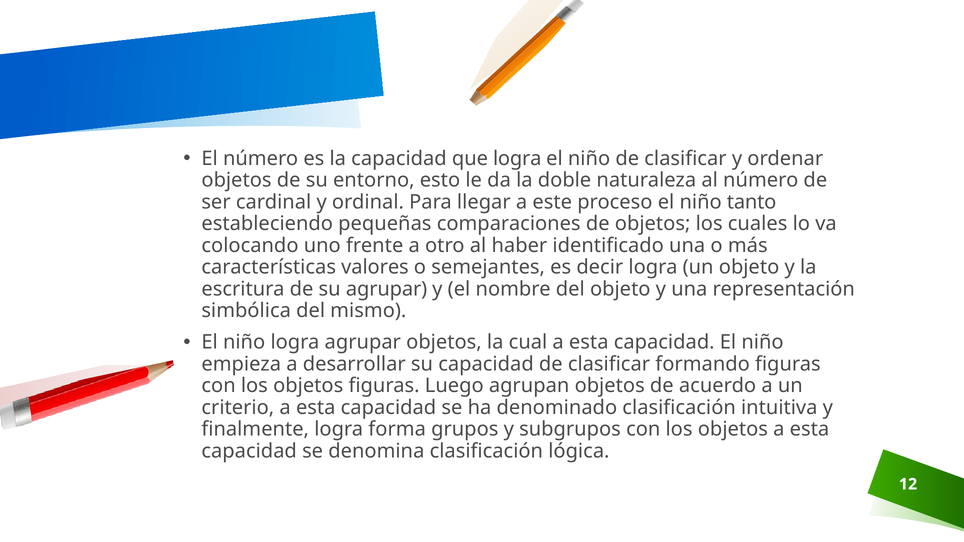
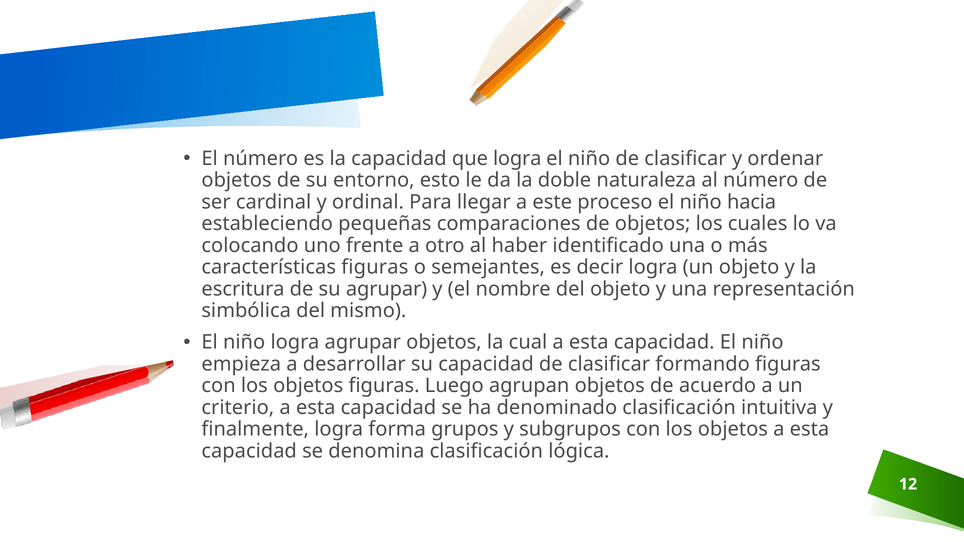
tanto: tanto -> hacia
características valores: valores -> figuras
